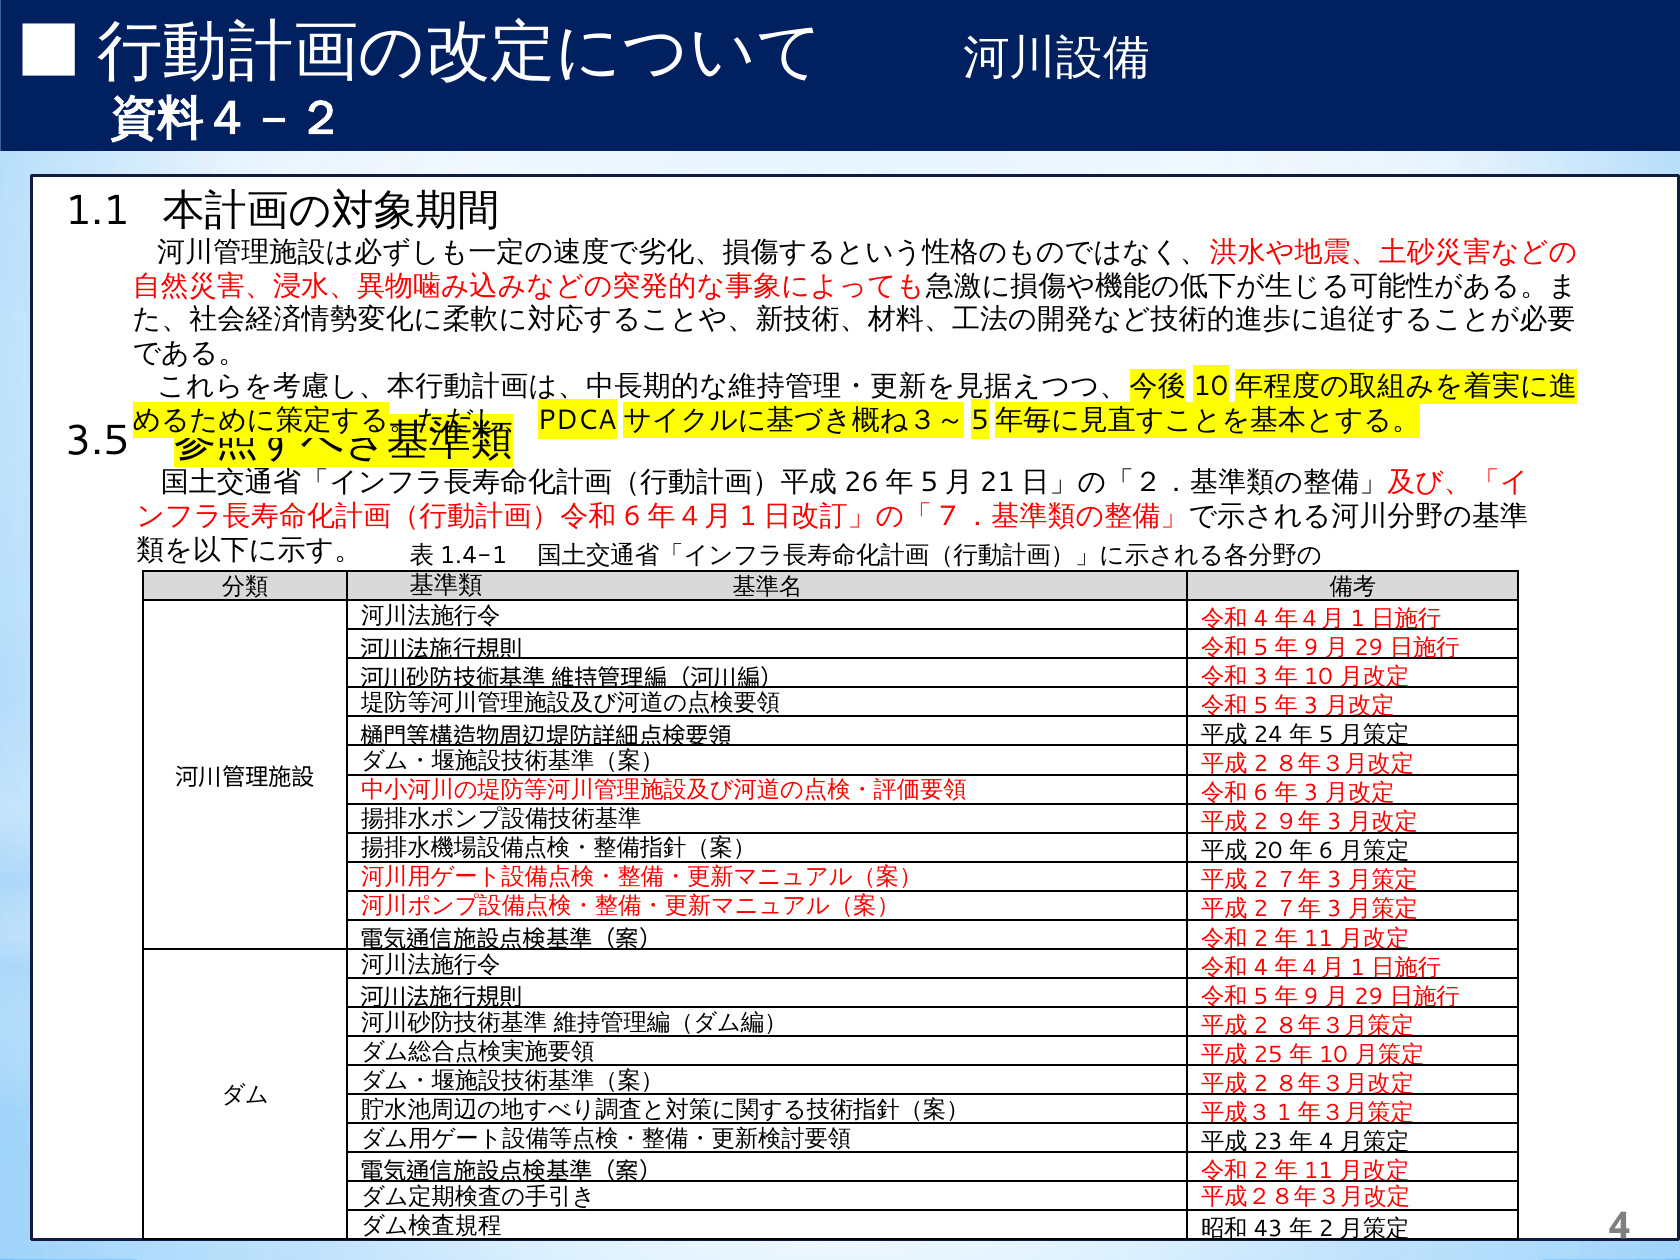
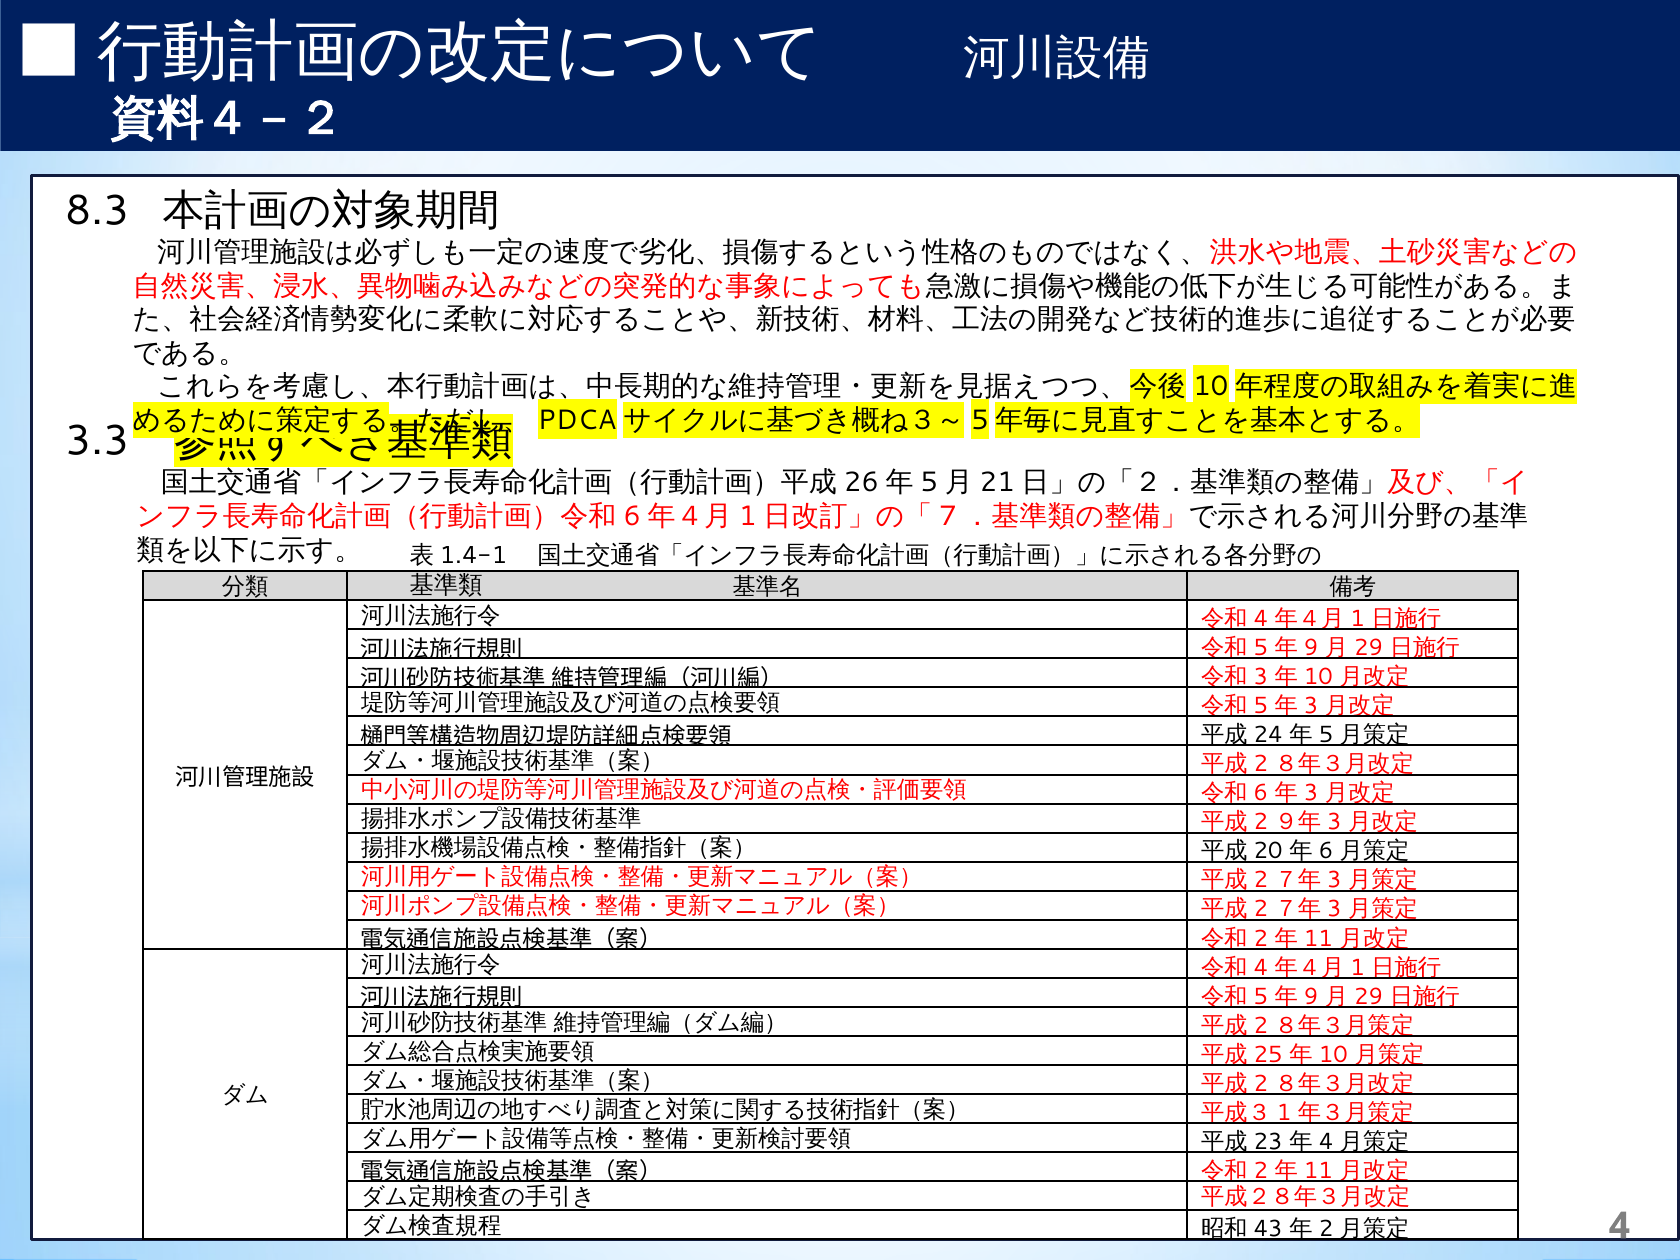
1.1: 1.1 -> 8.3
3.5: 3.5 -> 3.3
